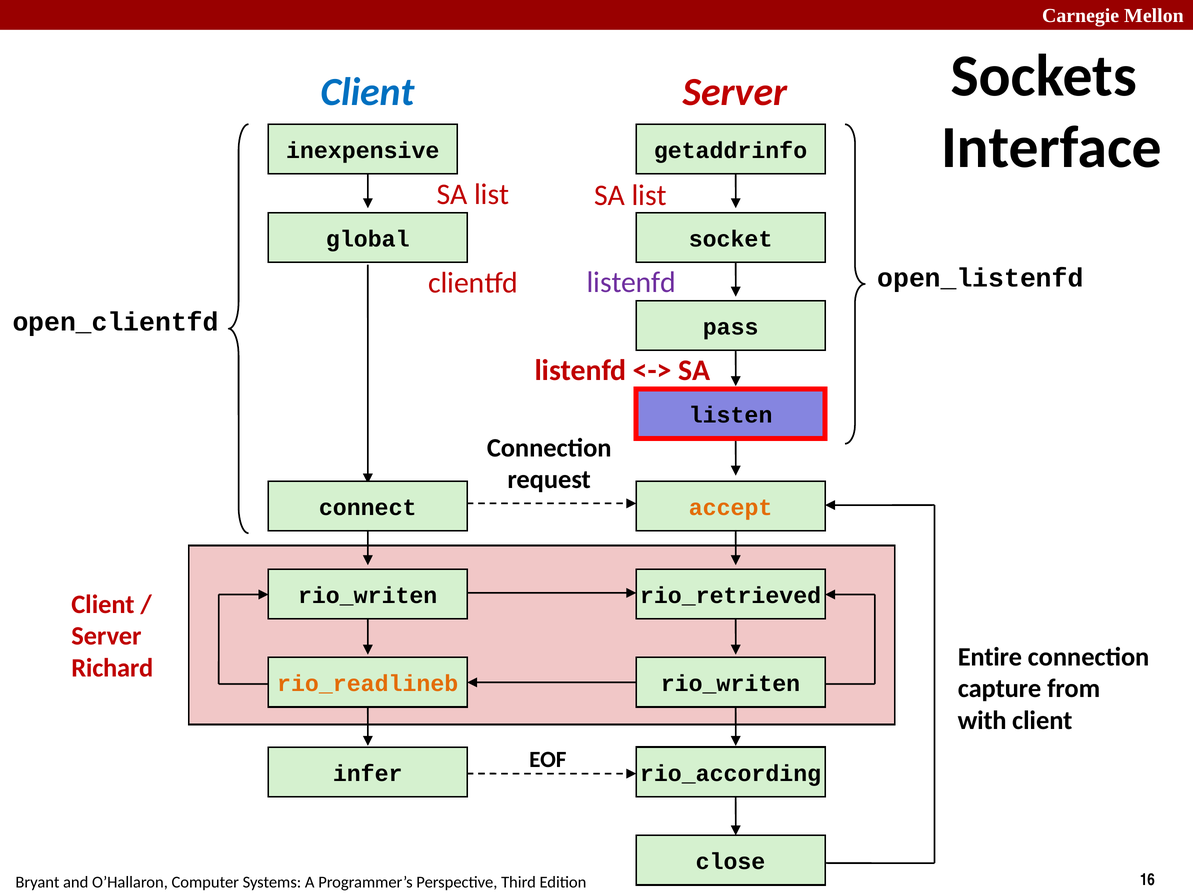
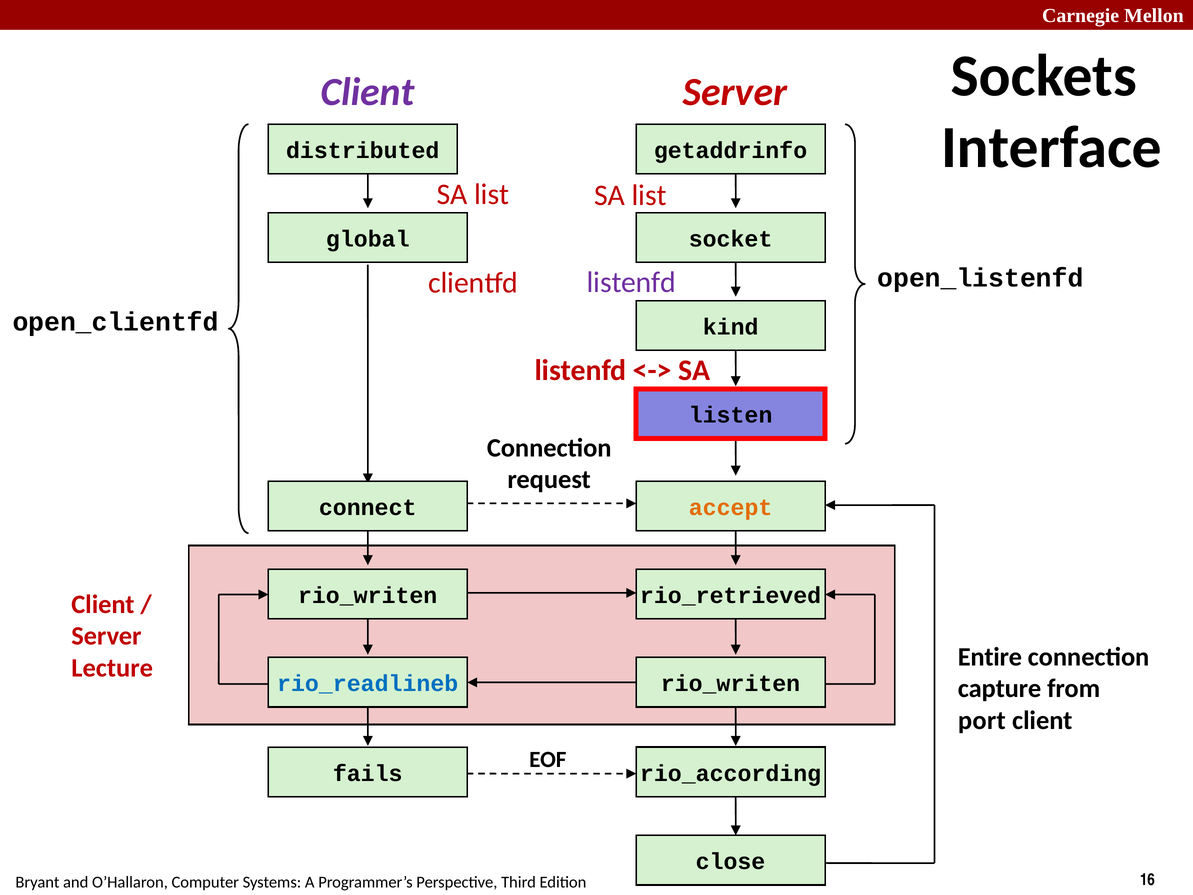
Client at (368, 92) colour: blue -> purple
inexpensive: inexpensive -> distributed
pass: pass -> kind
Richard: Richard -> Lecture
rio_readlineb colour: orange -> blue
with: with -> port
infer: infer -> fails
